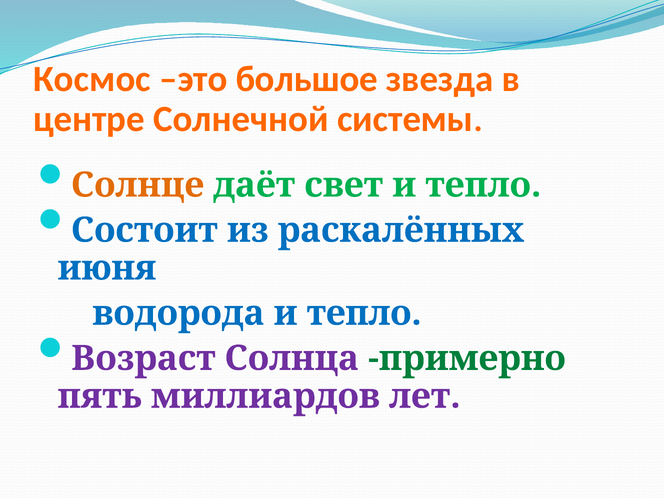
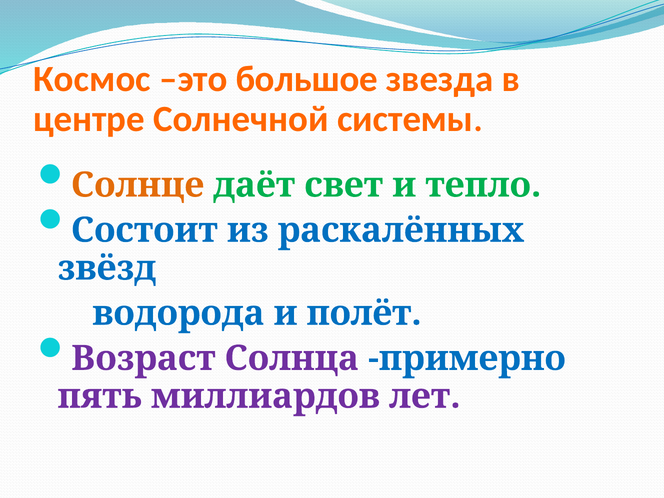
июня: июня -> звёзд
водорода и тепло: тепло -> полёт
примерно colour: green -> blue
